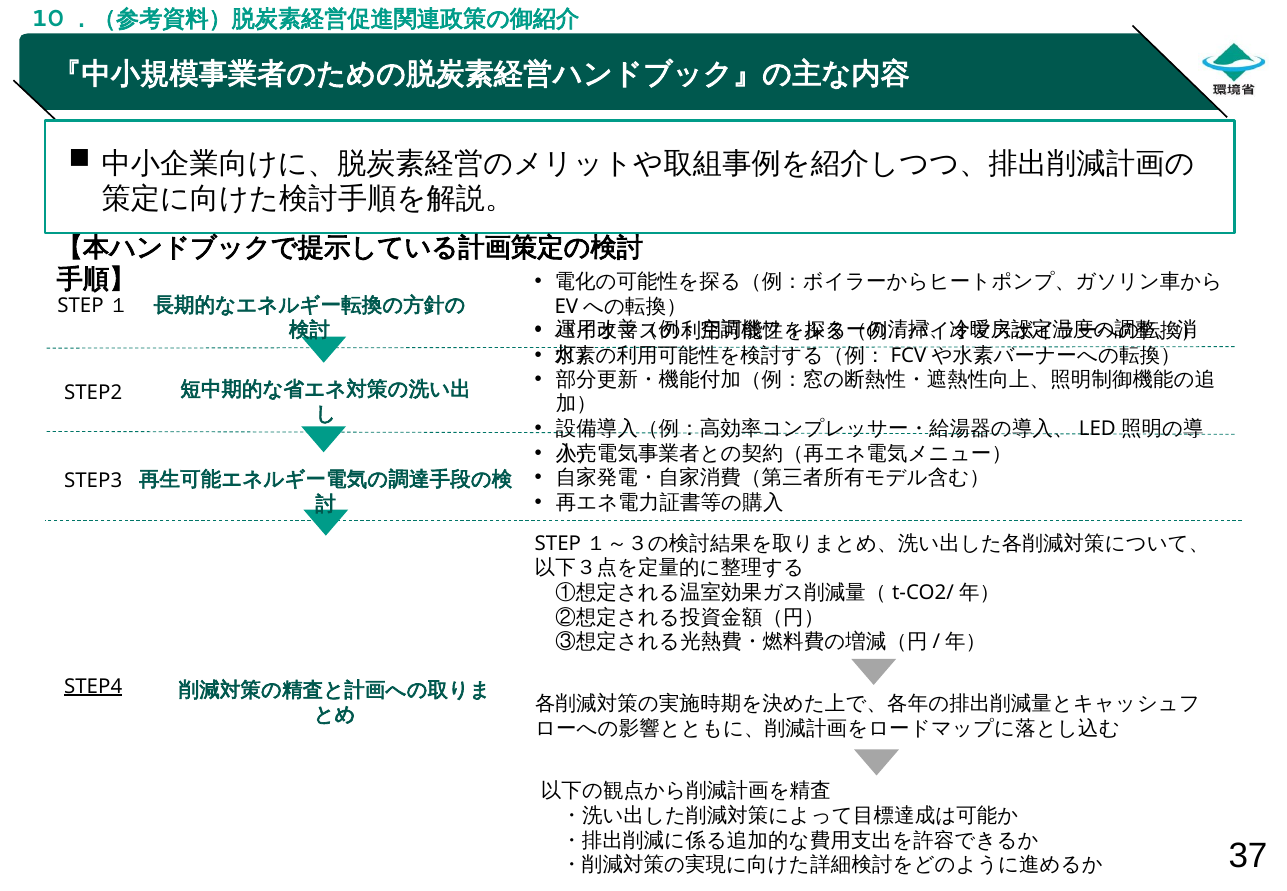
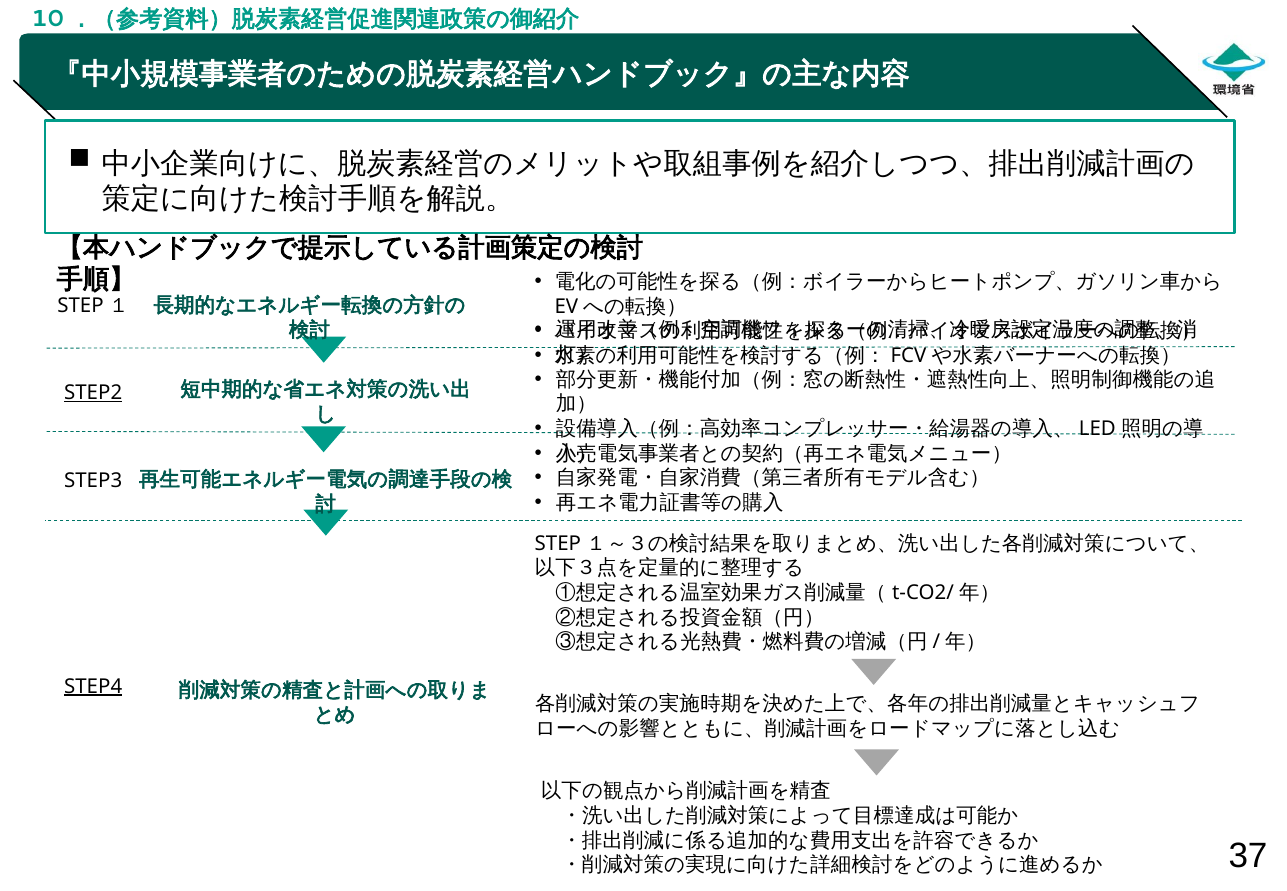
STEP2 underline: none -> present
